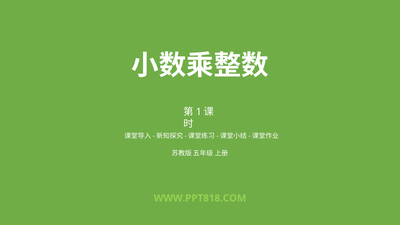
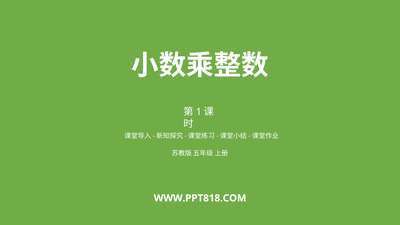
WWW.PPT818.COM colour: light green -> white
